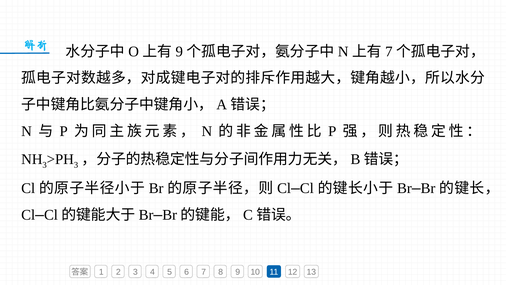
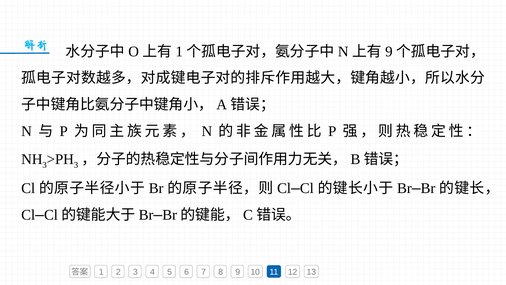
9 at (179, 51): 9 -> 1
7 at (389, 51): 7 -> 9
